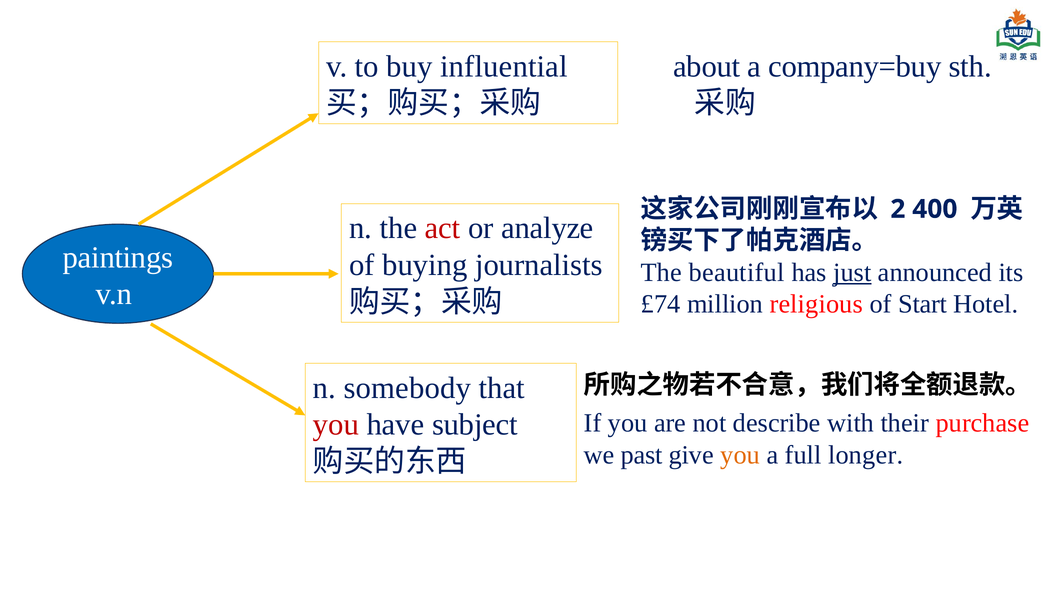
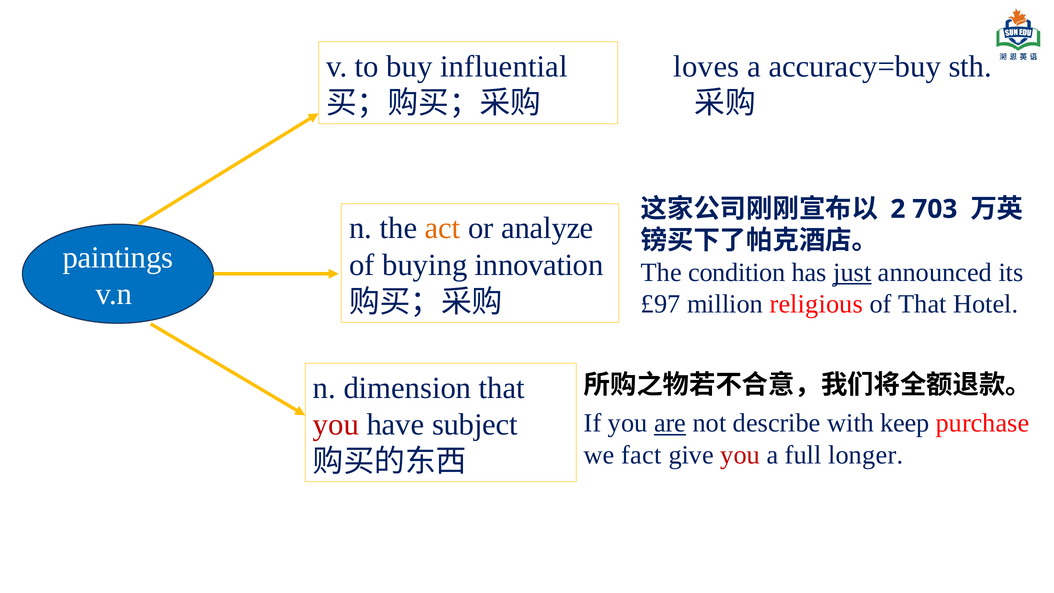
about: about -> loves
company=buy: company=buy -> accuracy=buy
400: 400 -> 703
act colour: red -> orange
journalists: journalists -> innovation
beautiful: beautiful -> condition
£74: £74 -> £97
of Start: Start -> That
somebody: somebody -> dimension
are underline: none -> present
their: their -> keep
past: past -> fact
you at (740, 455) colour: orange -> red
